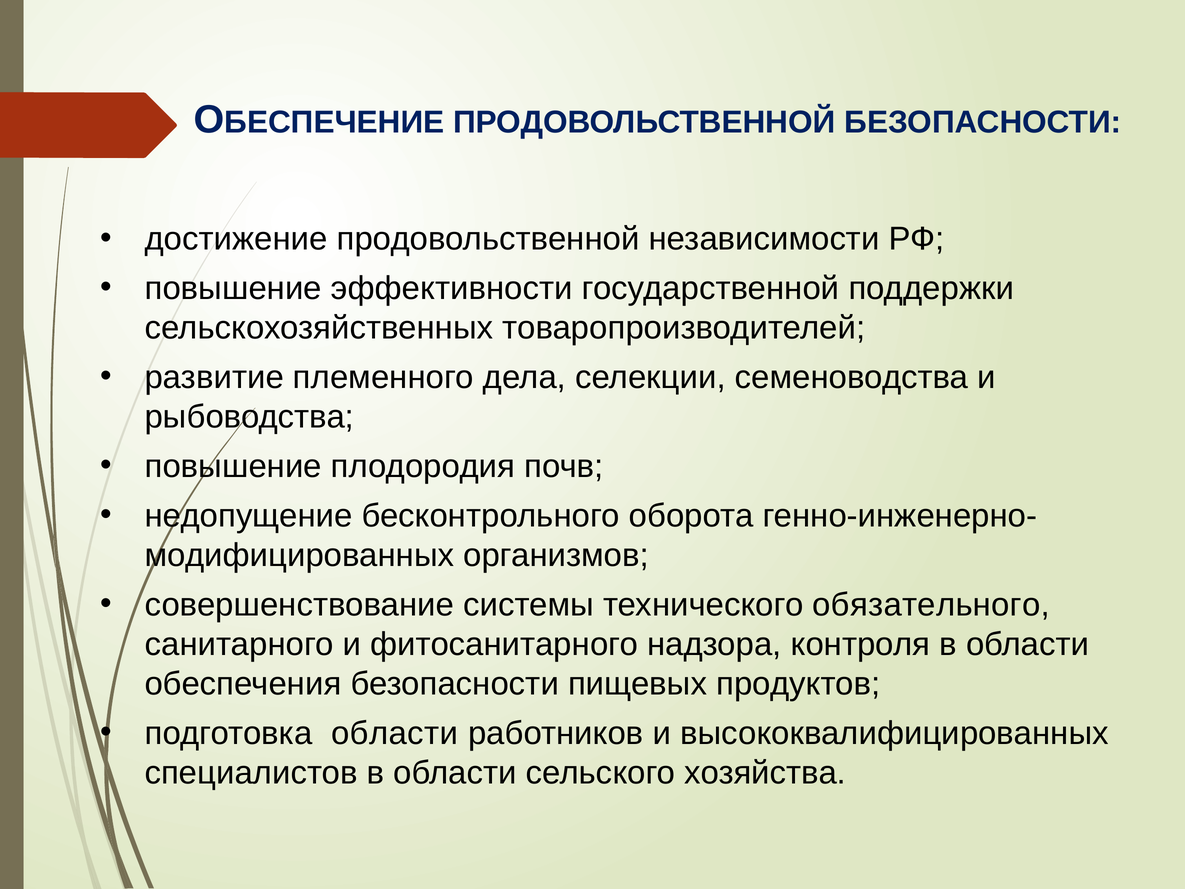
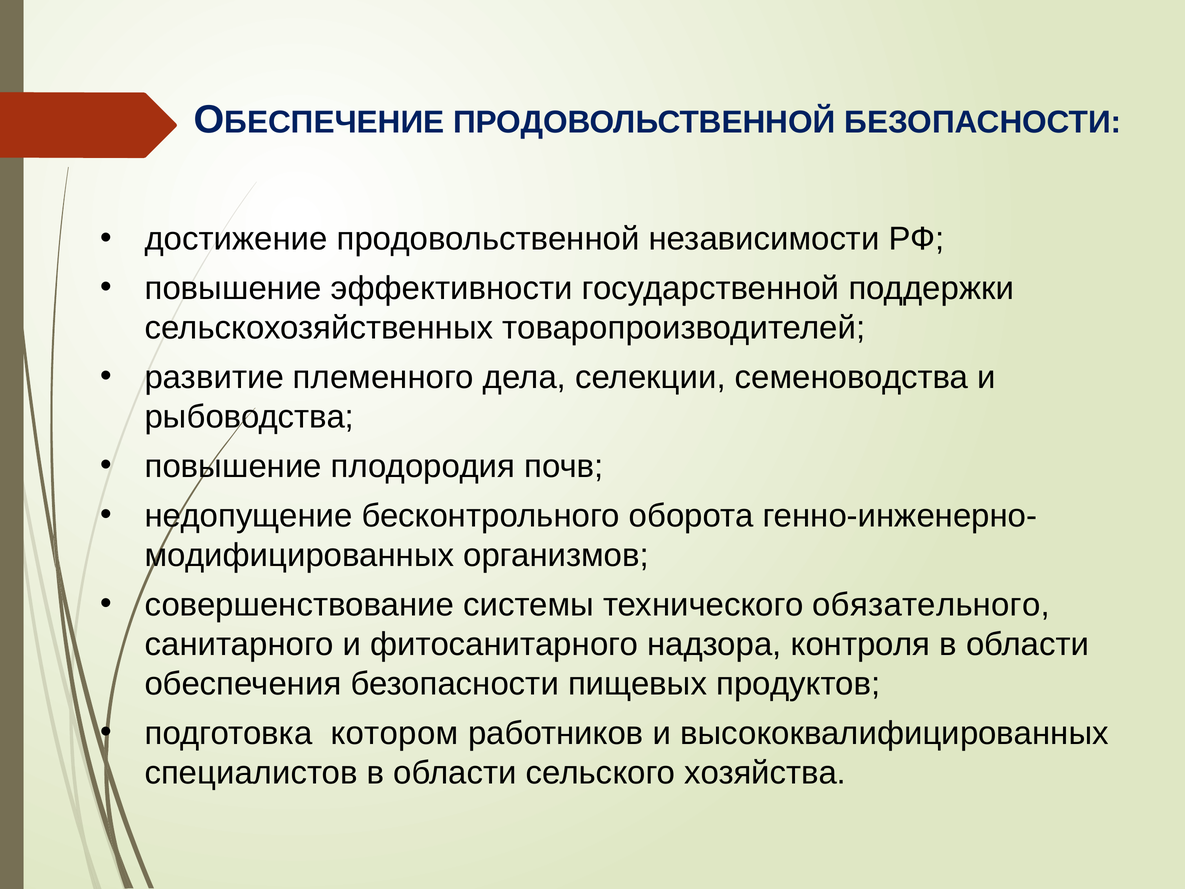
подготовка области: области -> котором
